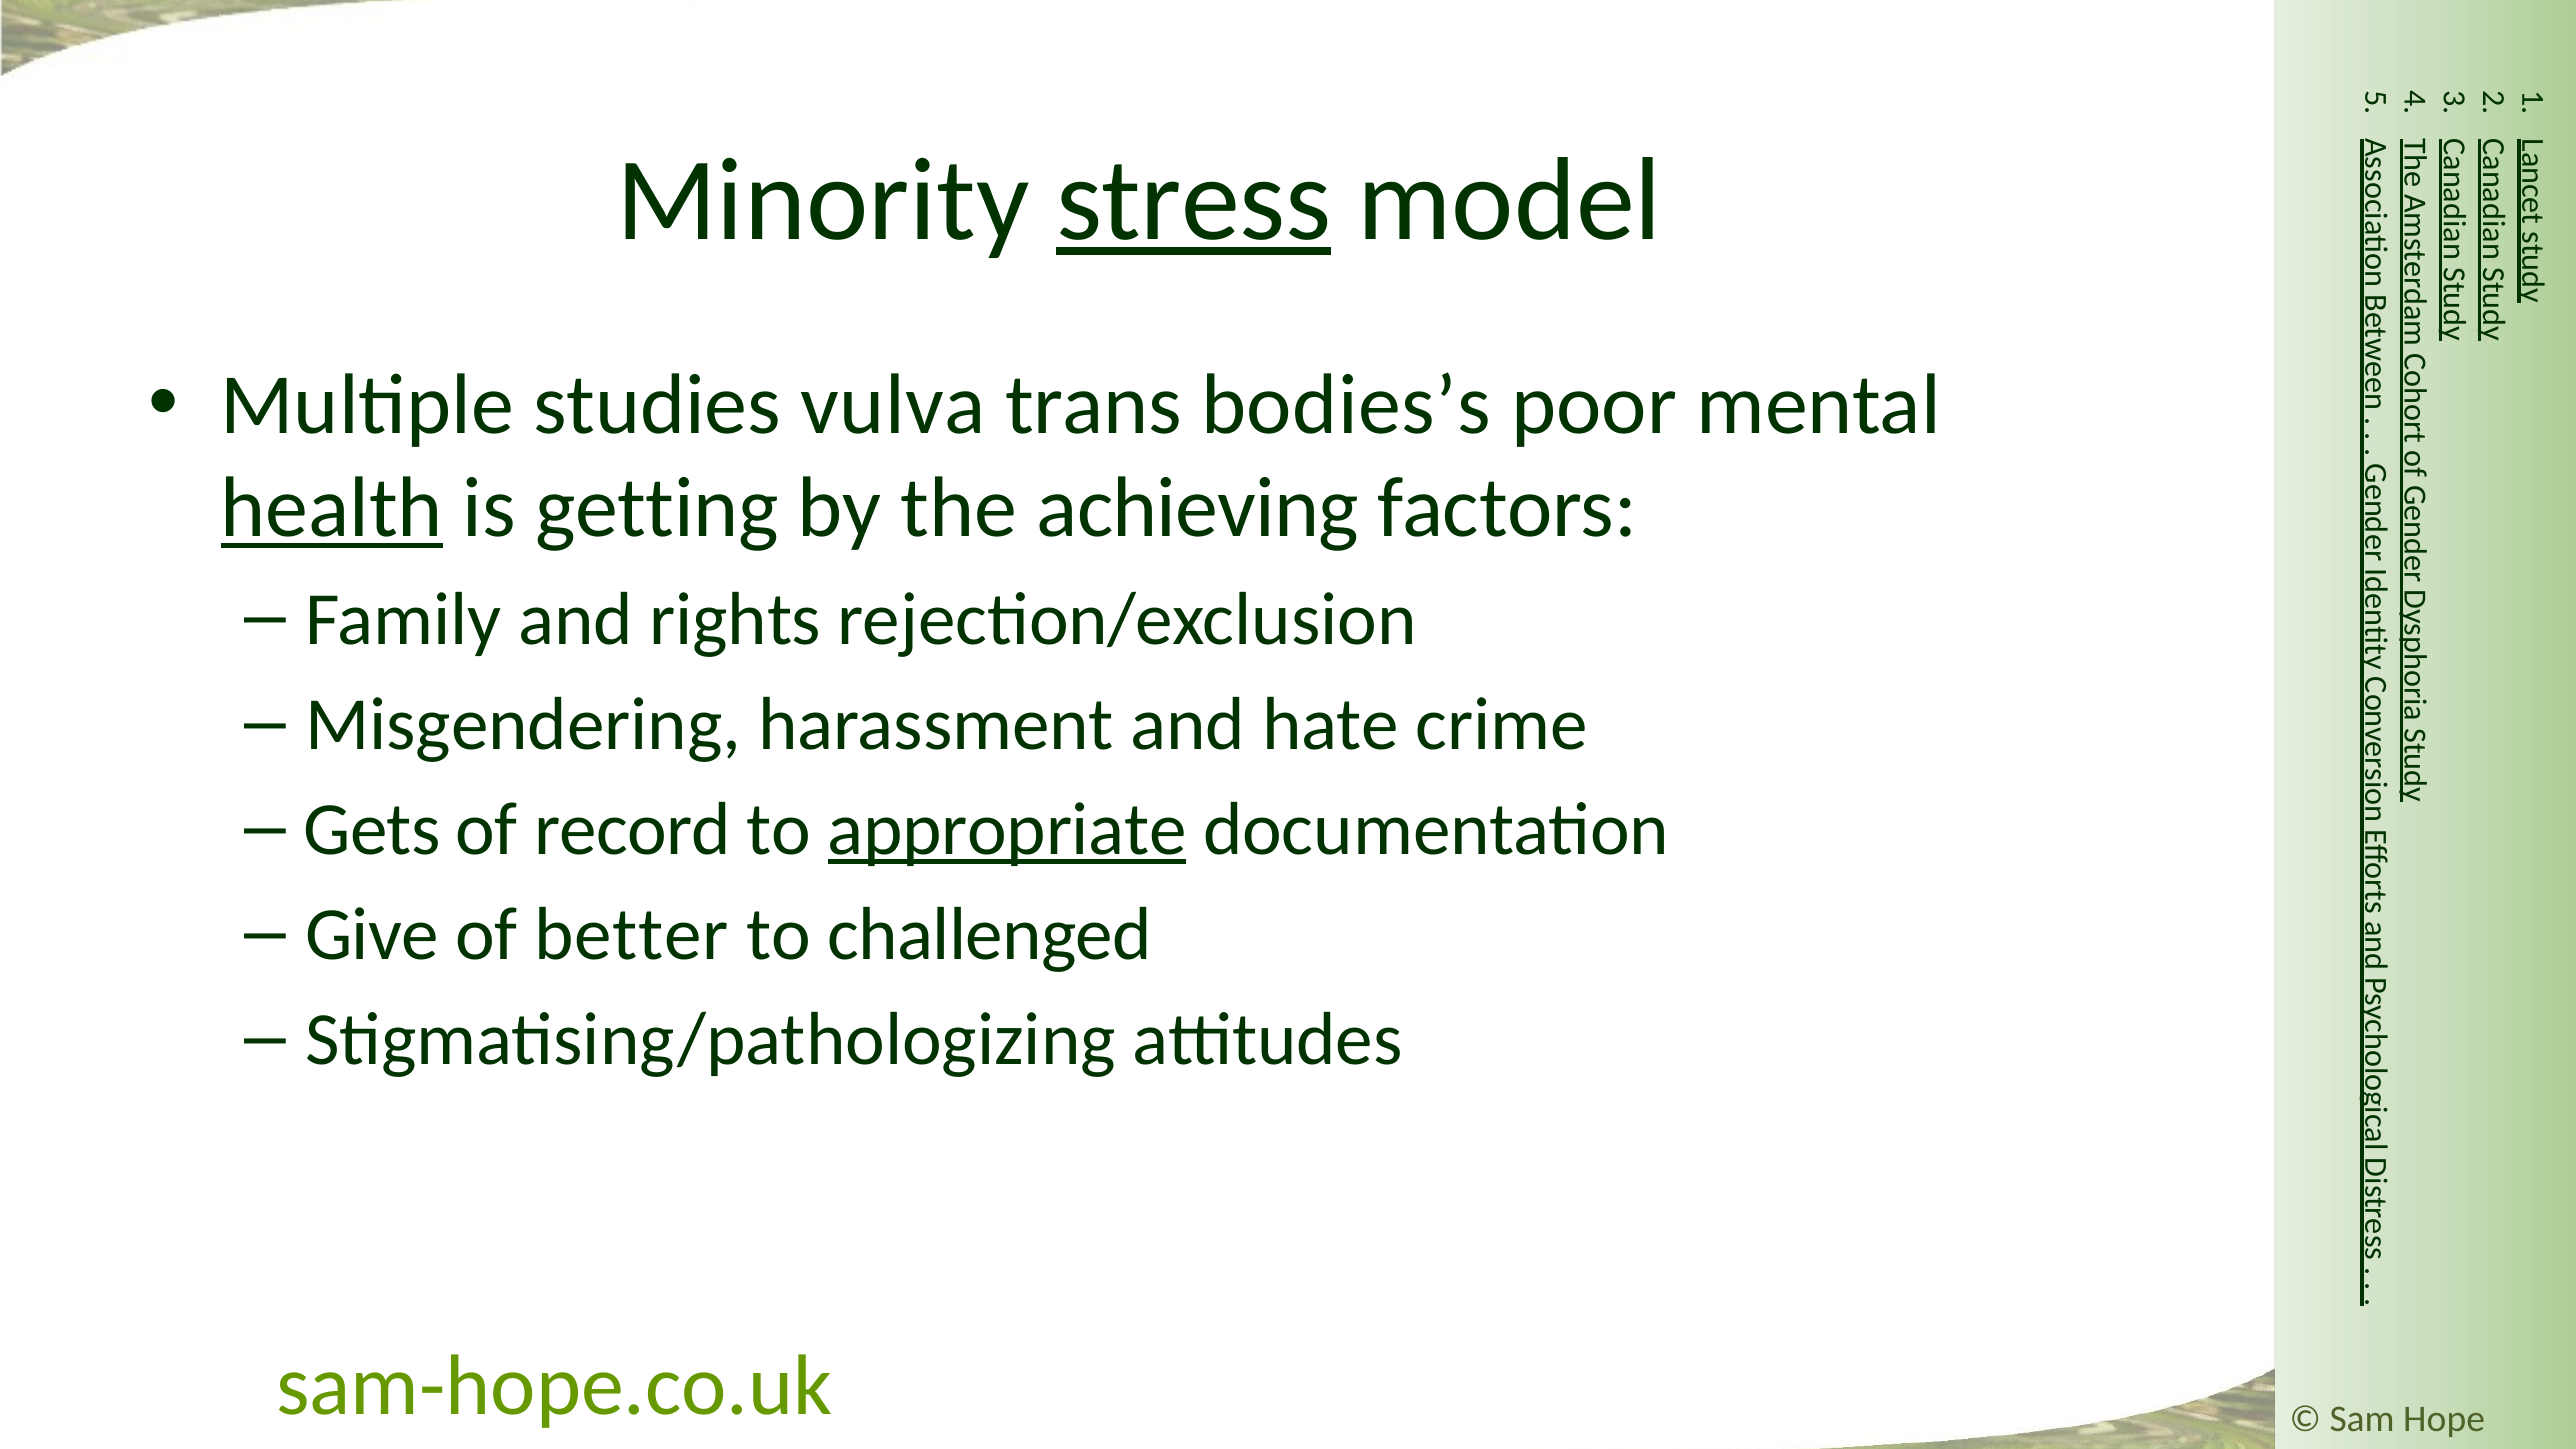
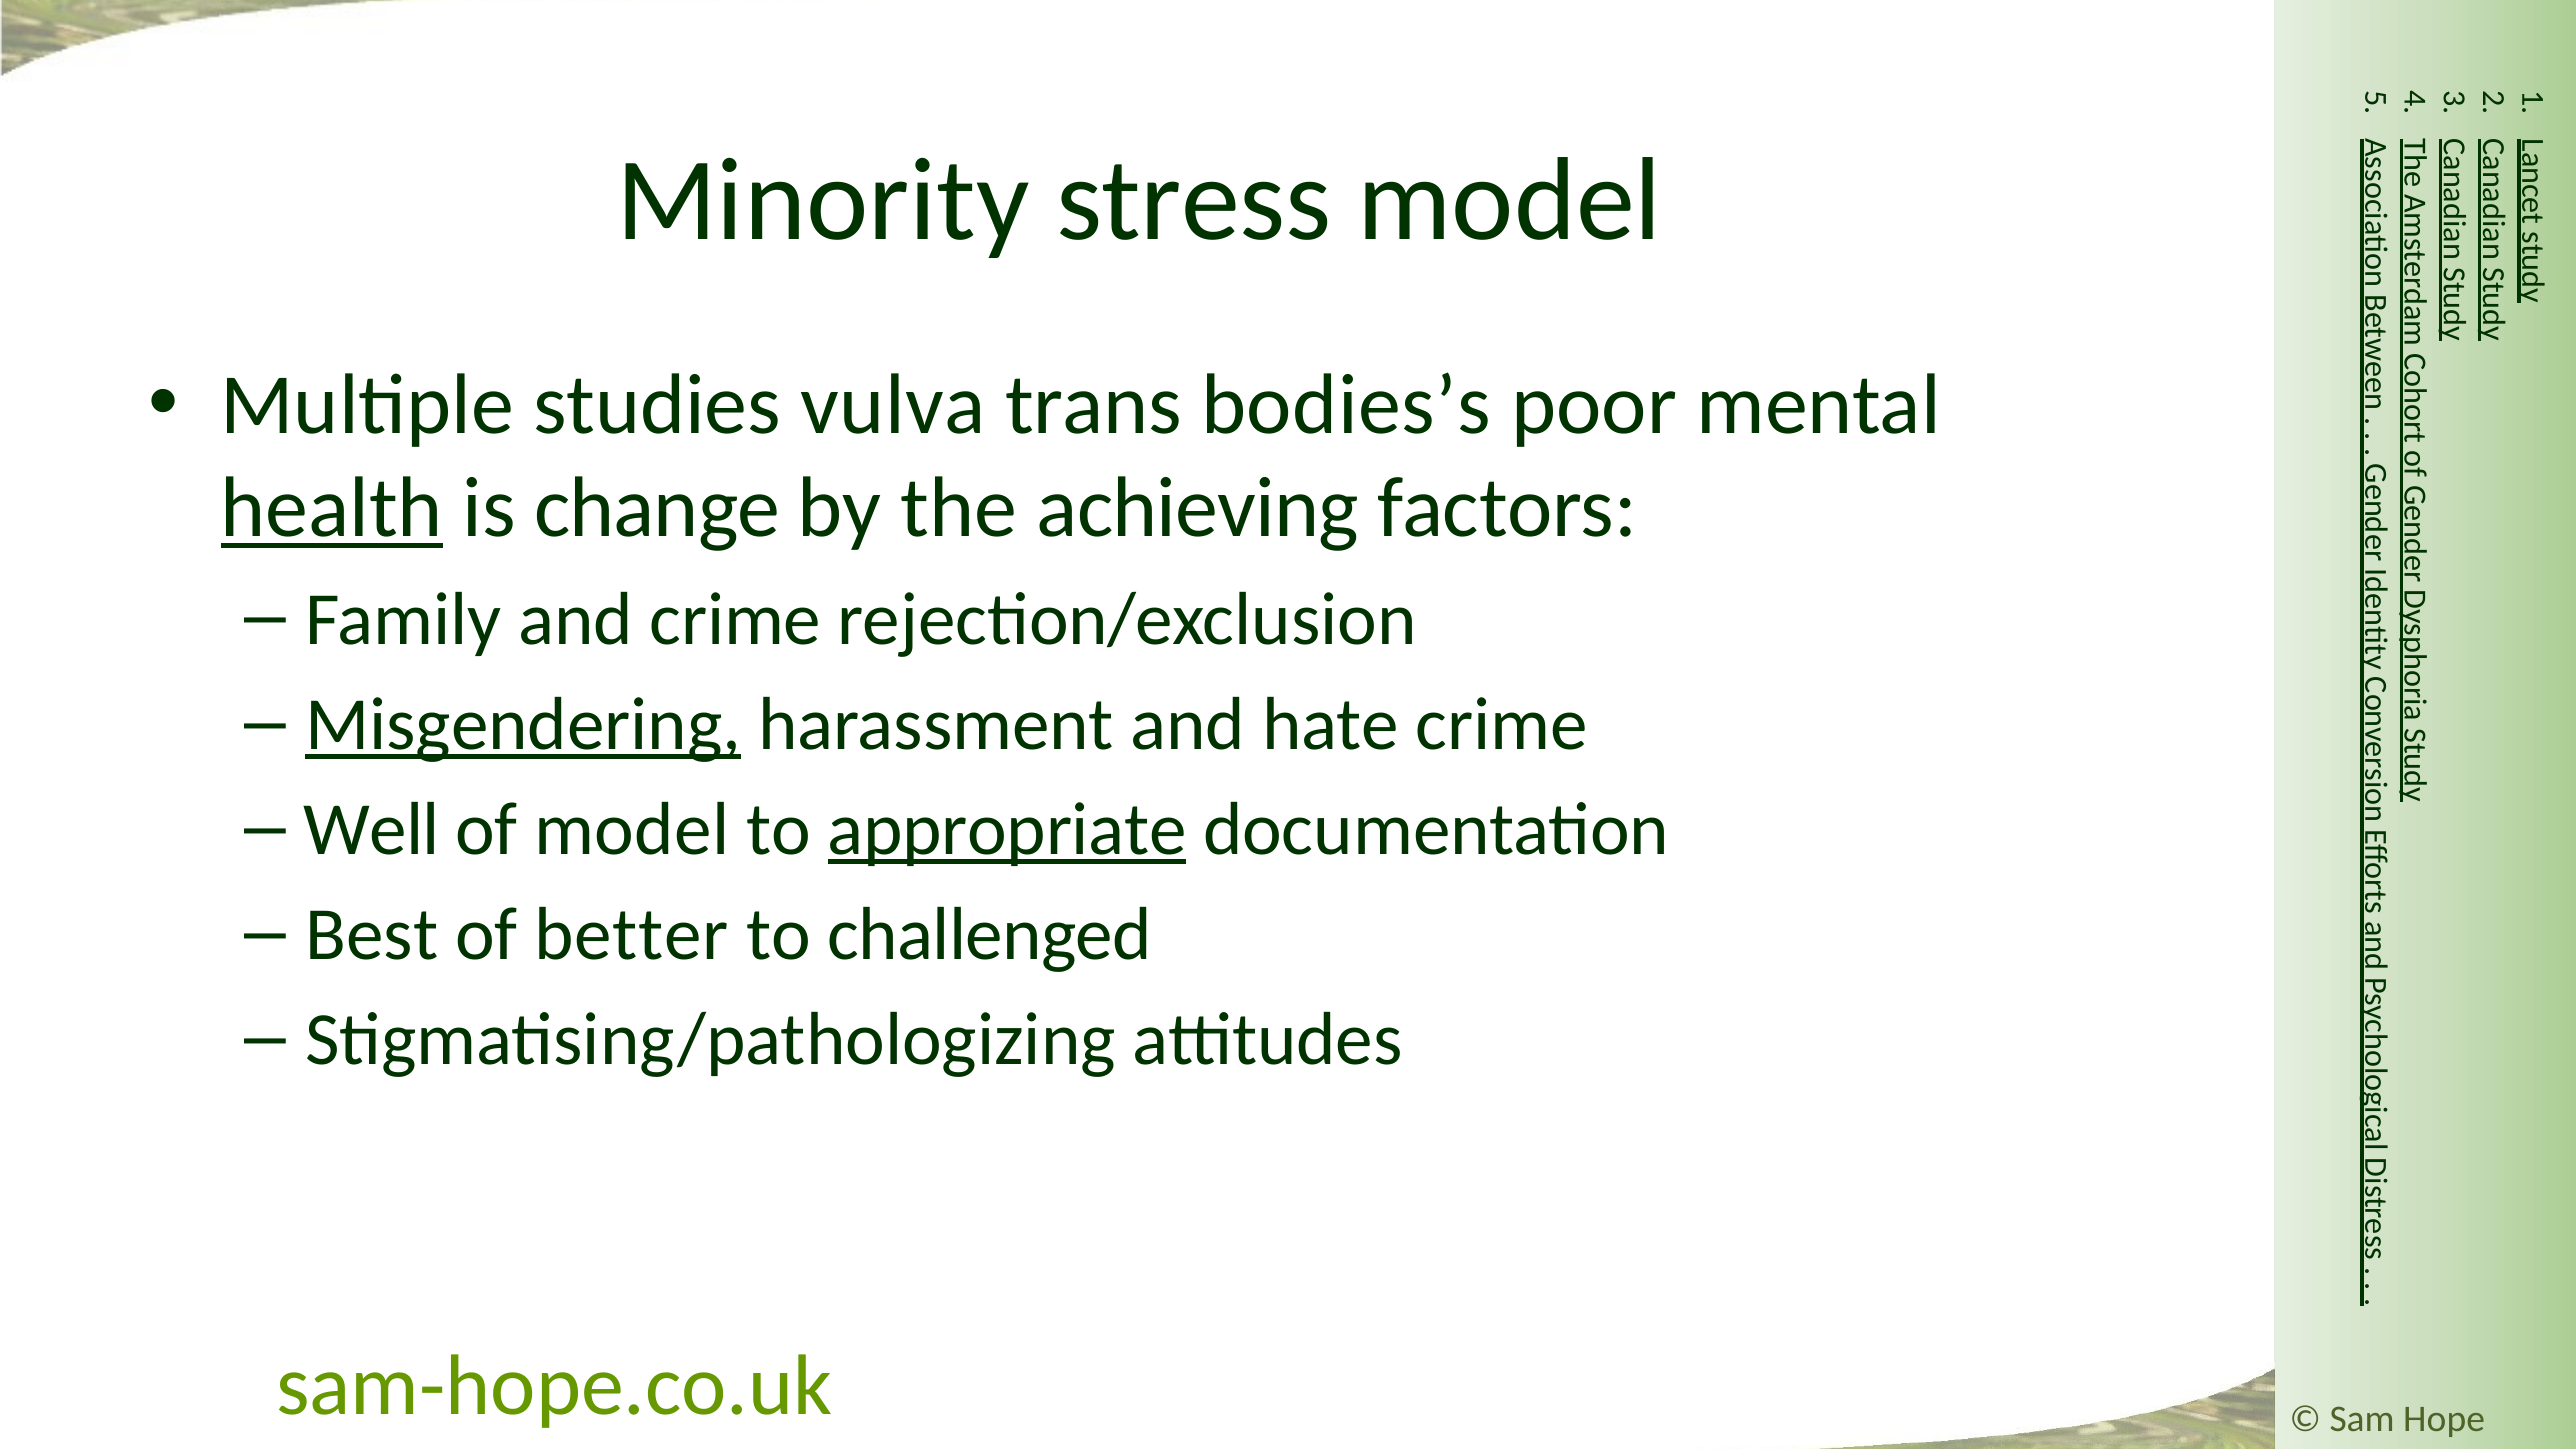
stress underline: present -> none
getting: getting -> change
and rights: rights -> crime
Misgendering underline: none -> present
Gets: Gets -> Well
of record: record -> model
Give: Give -> Best
